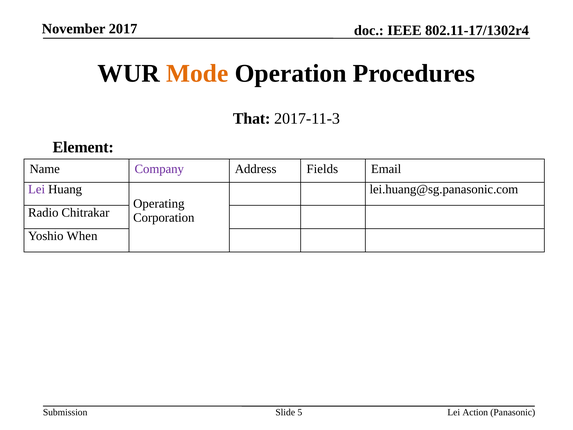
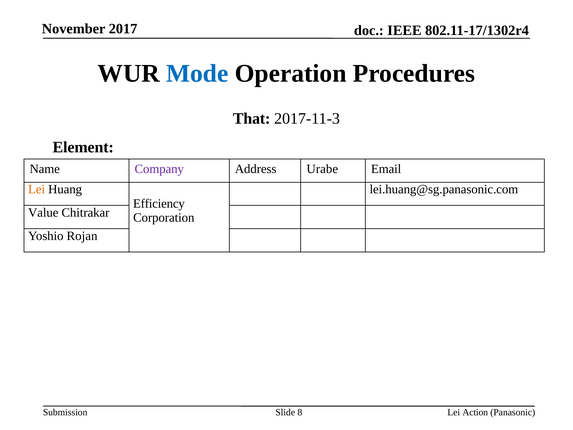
Mode colour: orange -> blue
Fields: Fields -> Urabe
Lei at (37, 189) colour: purple -> orange
Operating: Operating -> Efficiency
Radio: Radio -> Value
When: When -> Rojan
5: 5 -> 8
